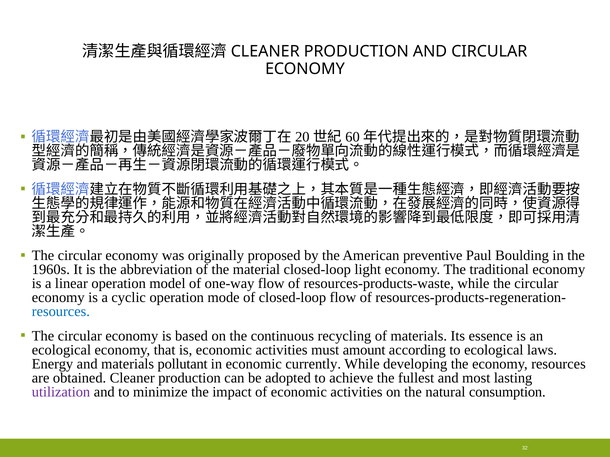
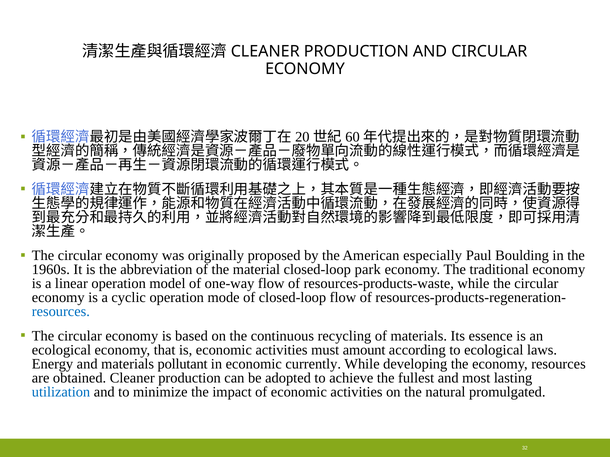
preventive: preventive -> especially
light: light -> park
utilization colour: purple -> blue
consumption: consumption -> promulgated
